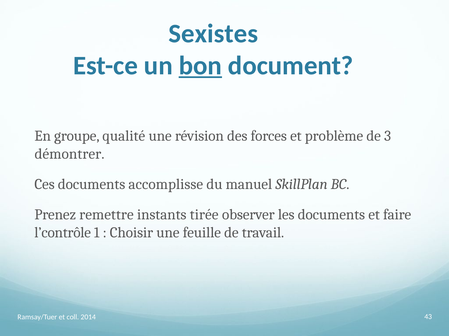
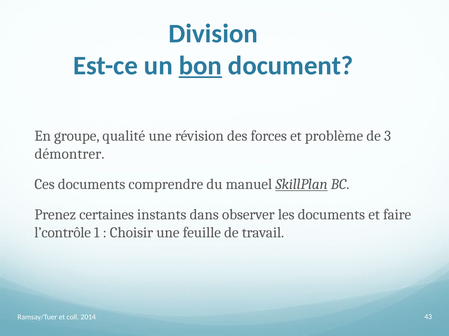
Sexistes: Sexistes -> Division
accomplisse: accomplisse -> comprendre
SkillPlan underline: none -> present
remettre: remettre -> certaines
tirée: tirée -> dans
